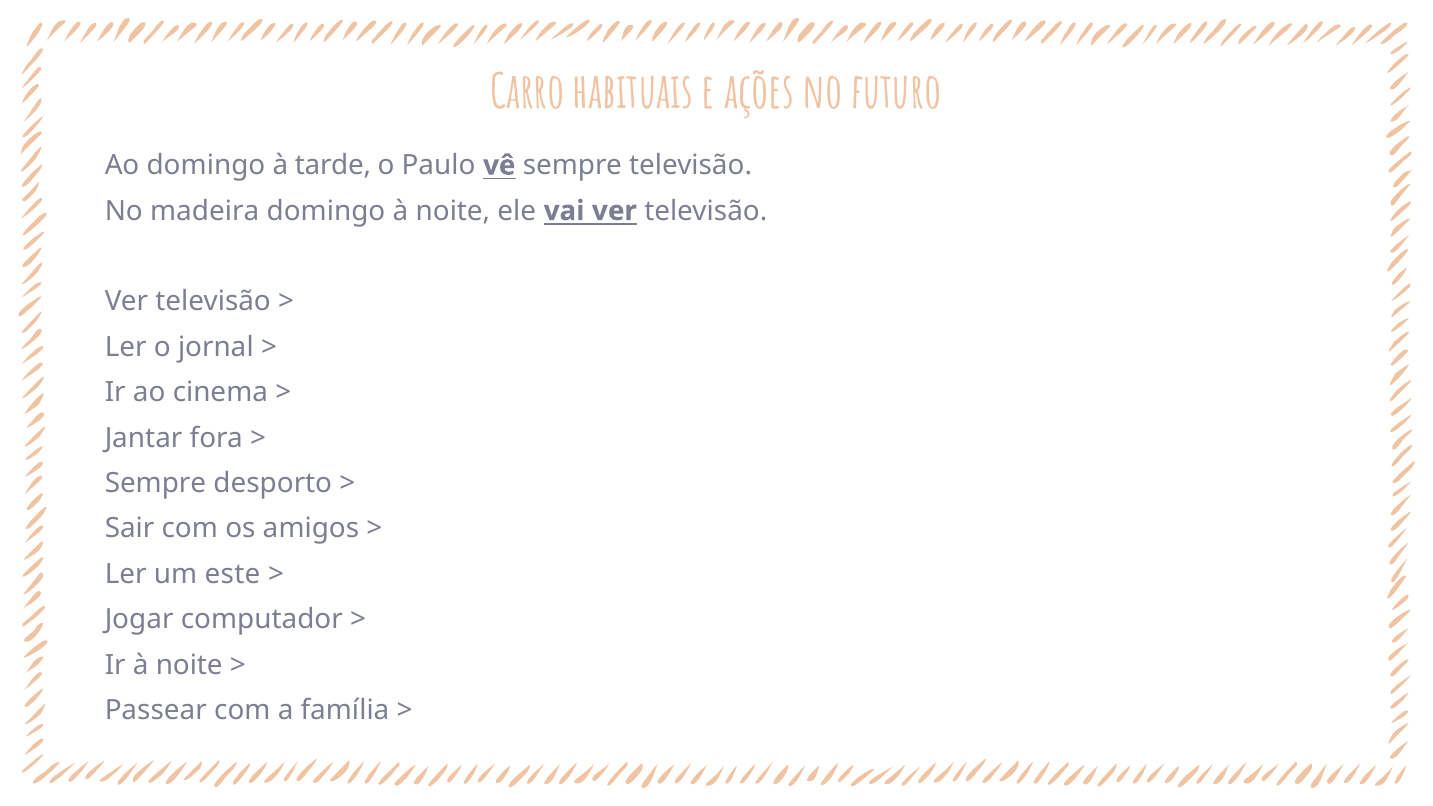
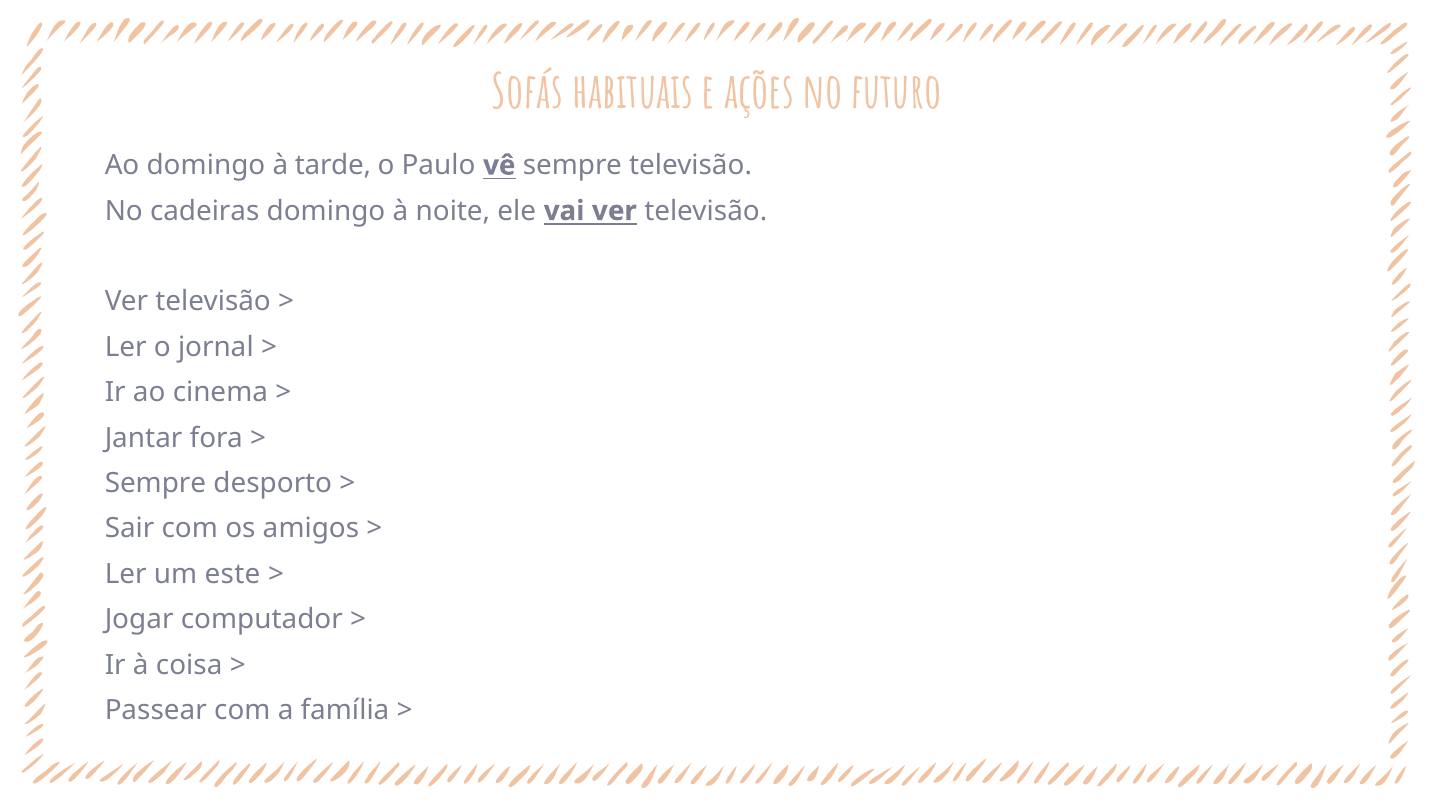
Carro: Carro -> Sofás
madeira: madeira -> cadeiras
Ir à noite: noite -> coisa
